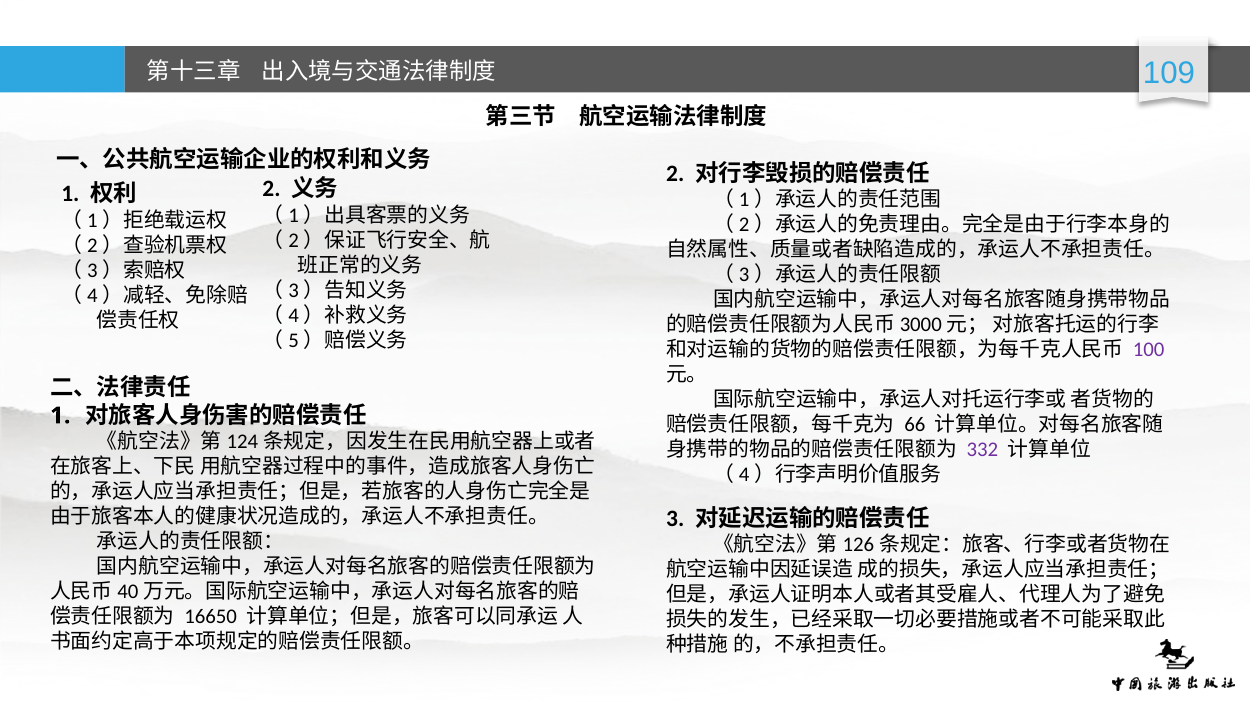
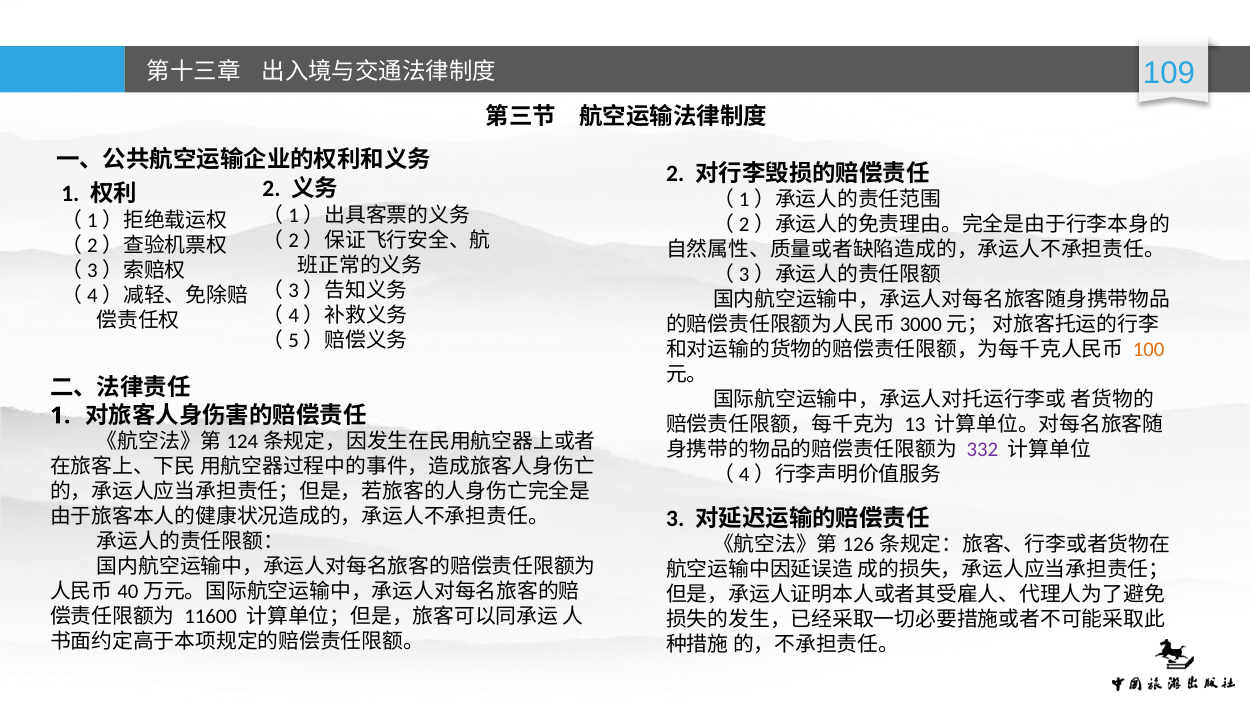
100 colour: purple -> orange
66: 66 -> 13
16650: 16650 -> 11600
